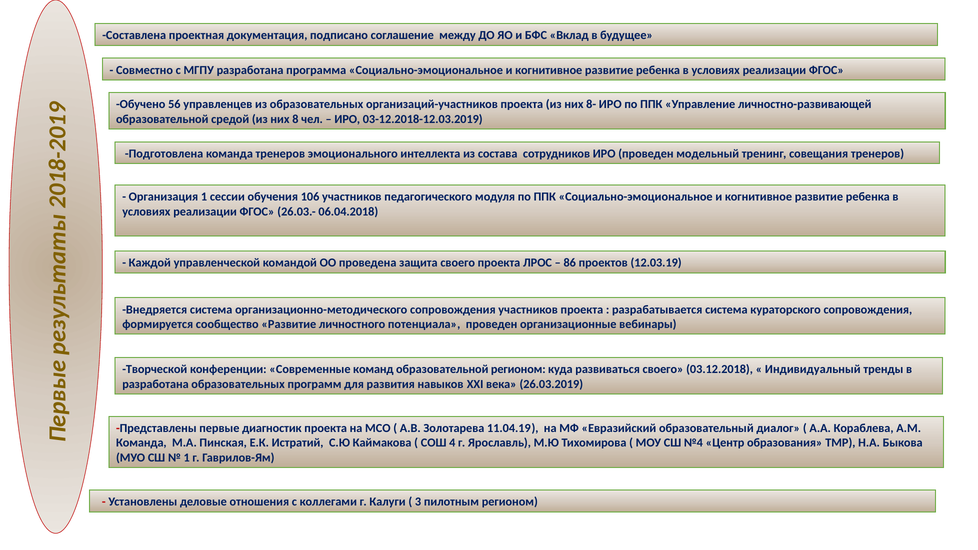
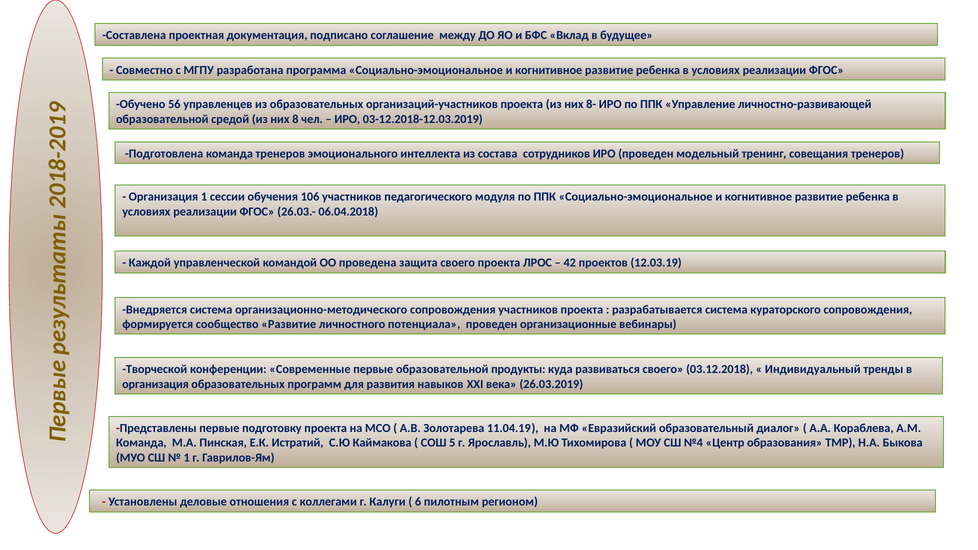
86: 86 -> 42
Современные команд: команд -> первые
образовательной регионом: регионом -> продукты
разработана at (155, 384): разработана -> организация
диагностик: диагностик -> подготовку
4: 4 -> 5
3: 3 -> 6
